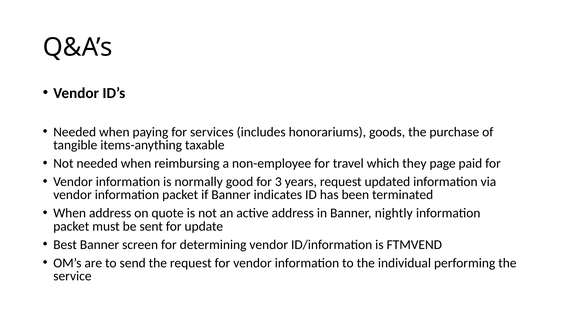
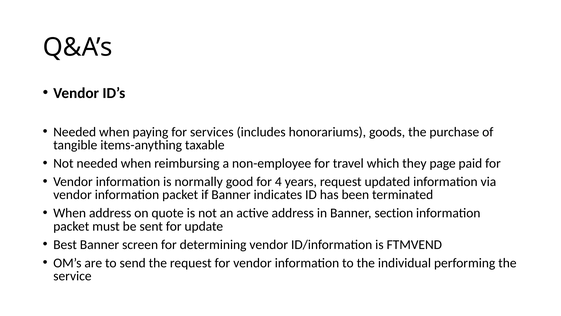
3: 3 -> 4
nightly: nightly -> section
